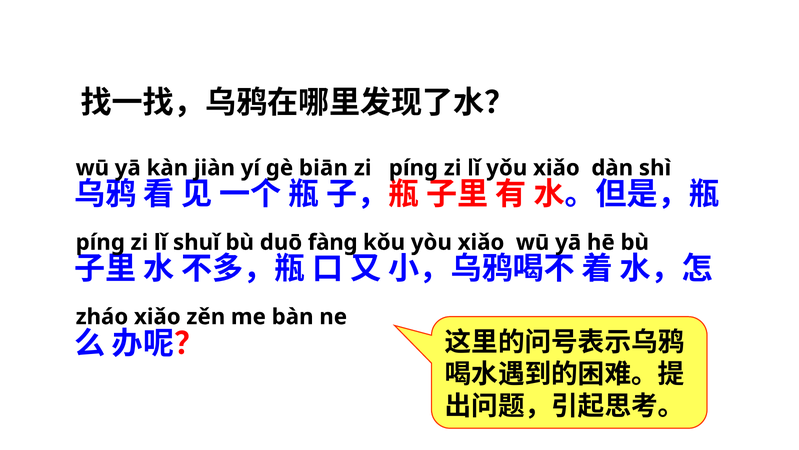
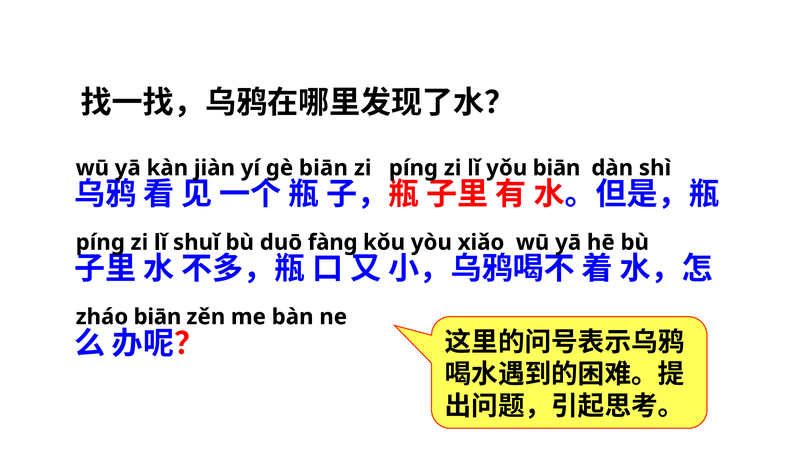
yǒu xiǎo: xiǎo -> biān
zháo xiǎo: xiǎo -> biān
